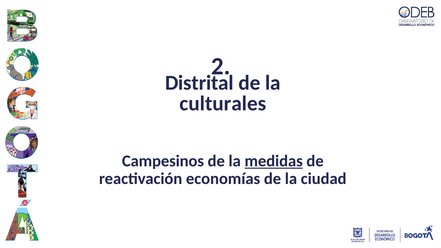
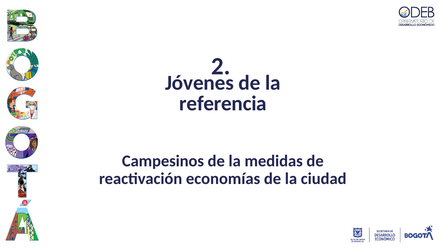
Distrital: Distrital -> Jóvenes
culturales: culturales -> referencia
medidas underline: present -> none
